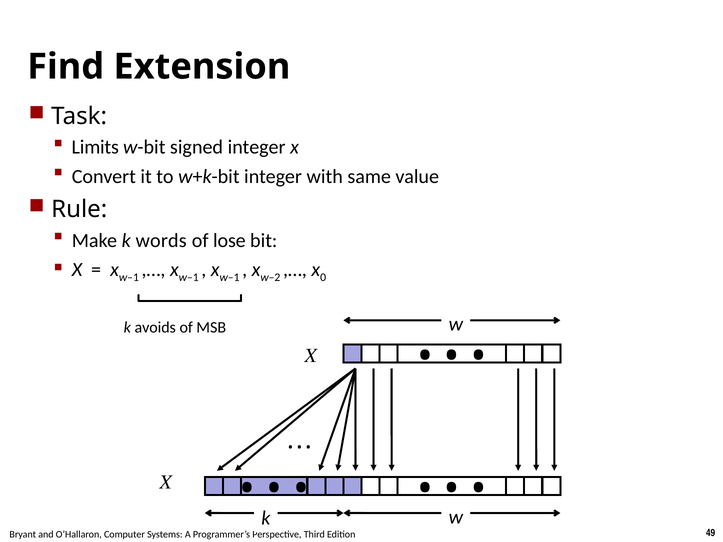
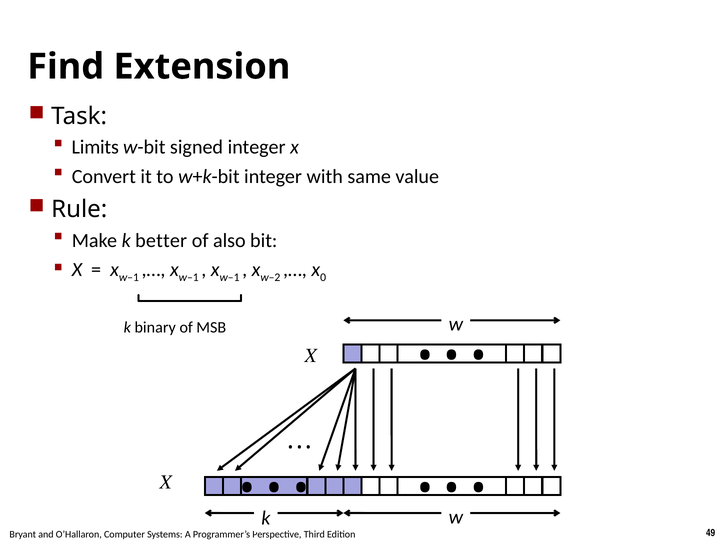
words: words -> better
lose: lose -> also
avoids: avoids -> binary
